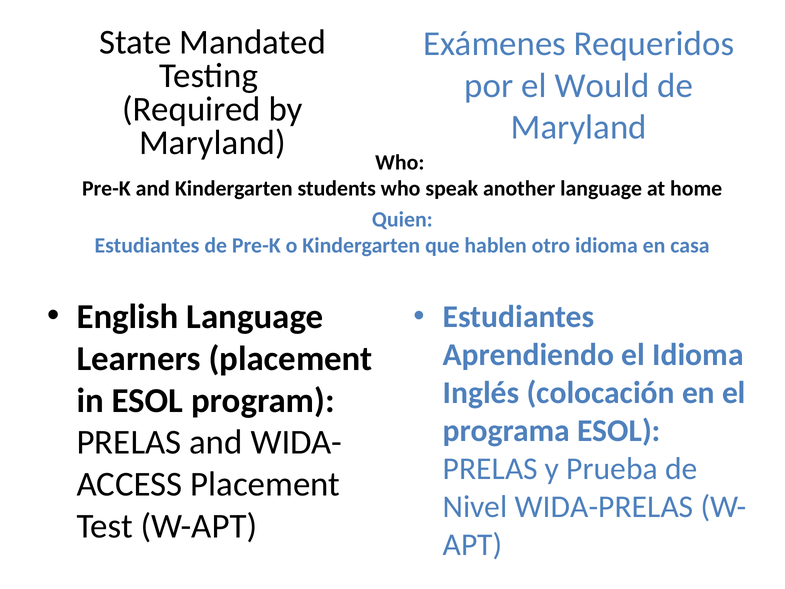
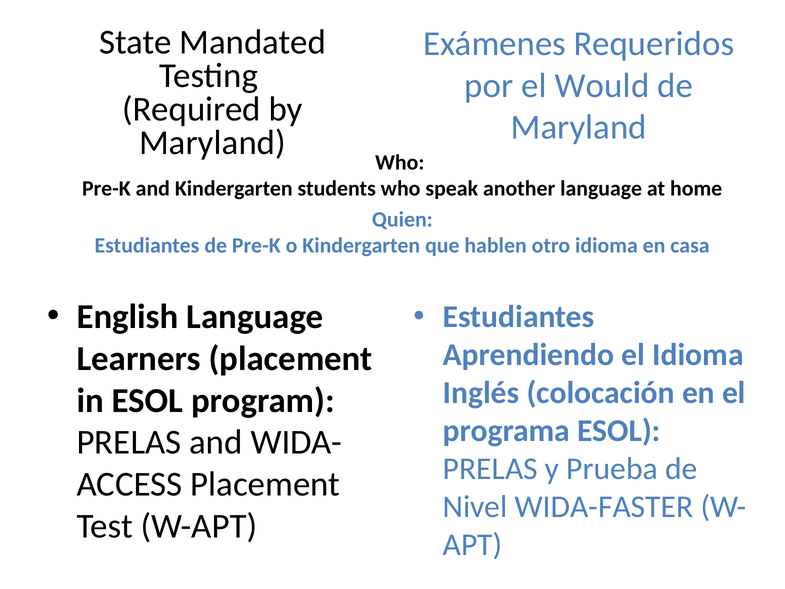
WIDA-PRELAS: WIDA-PRELAS -> WIDA-FASTER
